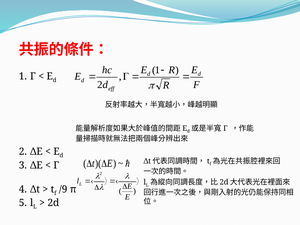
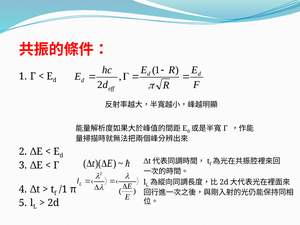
/9: /9 -> /1
